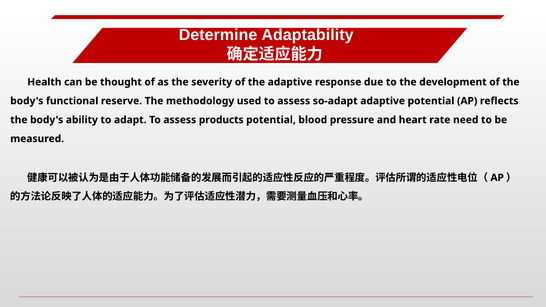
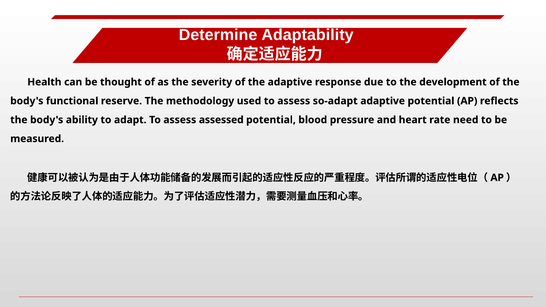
products: products -> assessed
